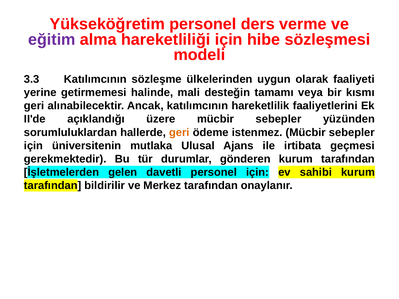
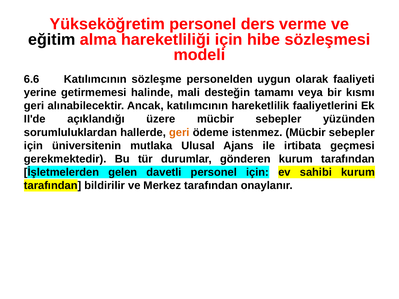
eğitim colour: purple -> black
3.3: 3.3 -> 6.6
ülkelerinden: ülkelerinden -> personelden
